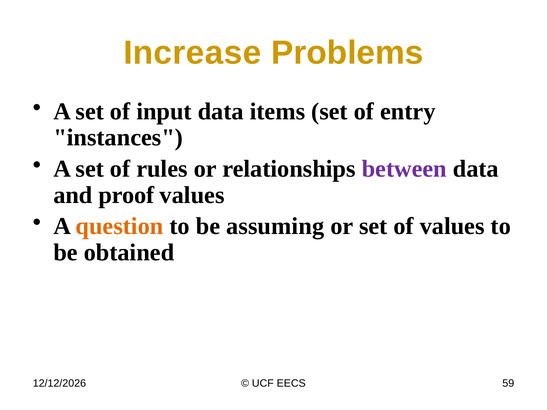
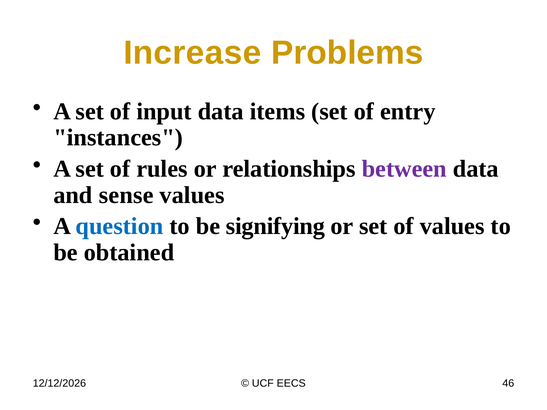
proof: proof -> sense
question colour: orange -> blue
assuming: assuming -> signifying
59: 59 -> 46
